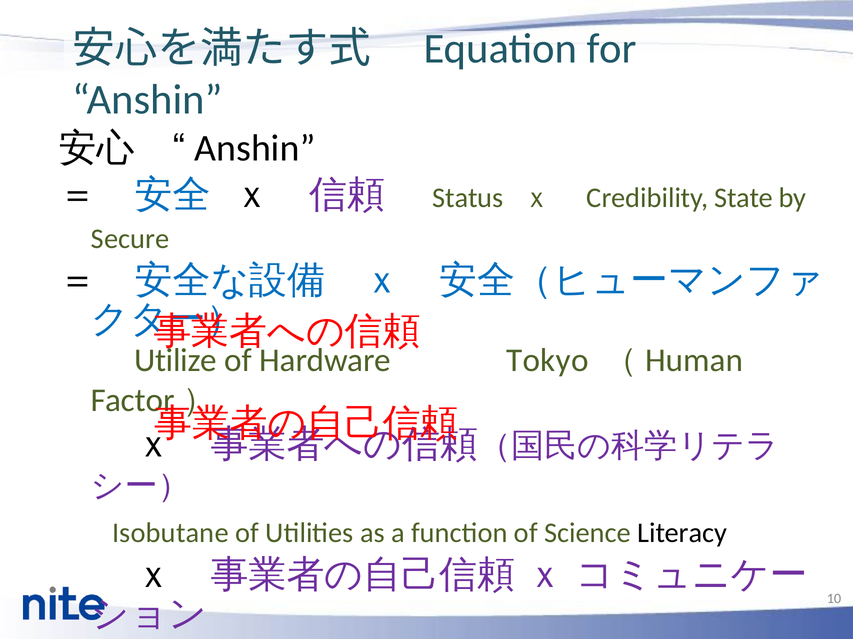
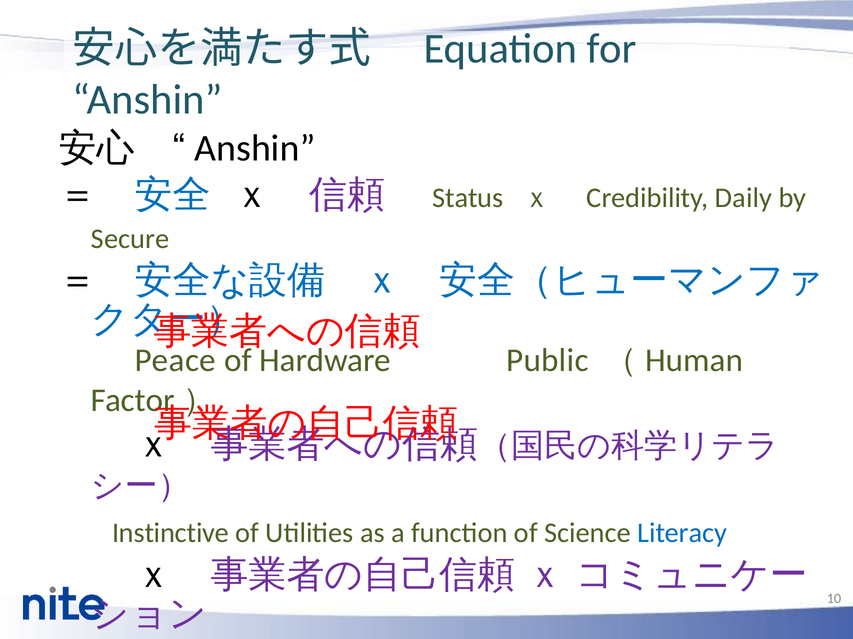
State: State -> Daily
Utilize: Utilize -> Peace
Tokyo: Tokyo -> Public
Isobutane: Isobutane -> Instinctive
Literacy colour: black -> blue
